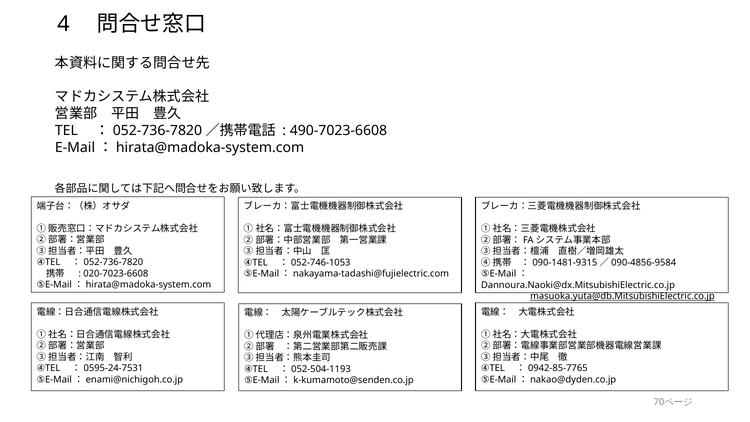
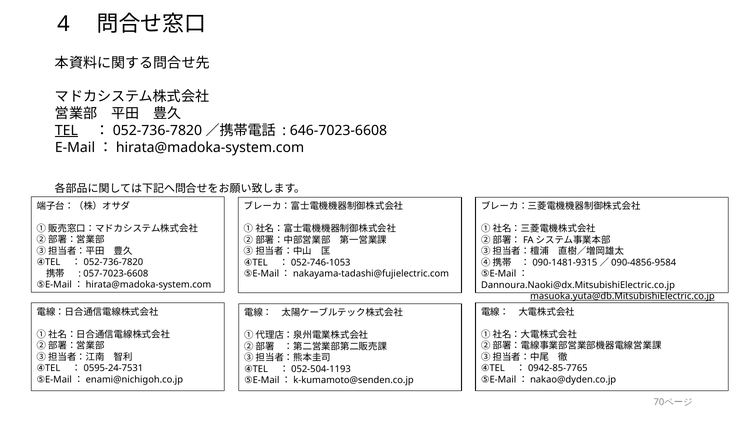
TEL underline: none -> present
490-7023-6608: 490-7023-6608 -> 646-7023-6608
020-7023-6608: 020-7023-6608 -> 057-7023-6608
